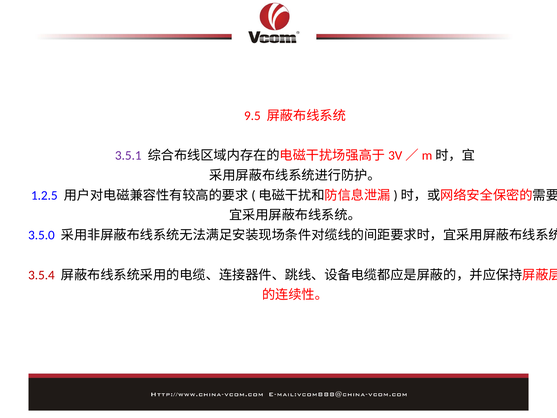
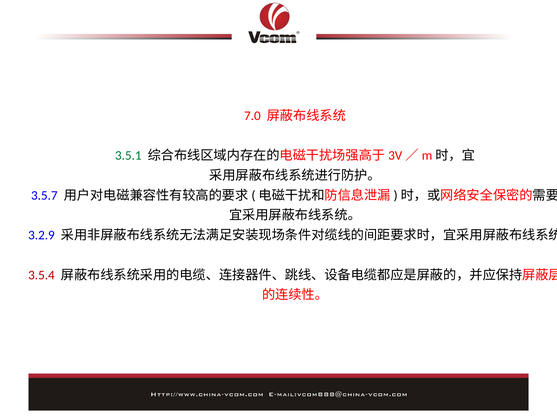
9.5: 9.5 -> 7.0
3.5.1 colour: purple -> green
1.2.5: 1.2.5 -> 3.5.7
3.5.0: 3.5.0 -> 3.2.9
